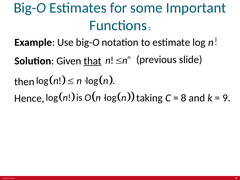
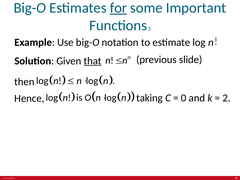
for underline: none -> present
8: 8 -> 0
9 at (227, 98): 9 -> 2
